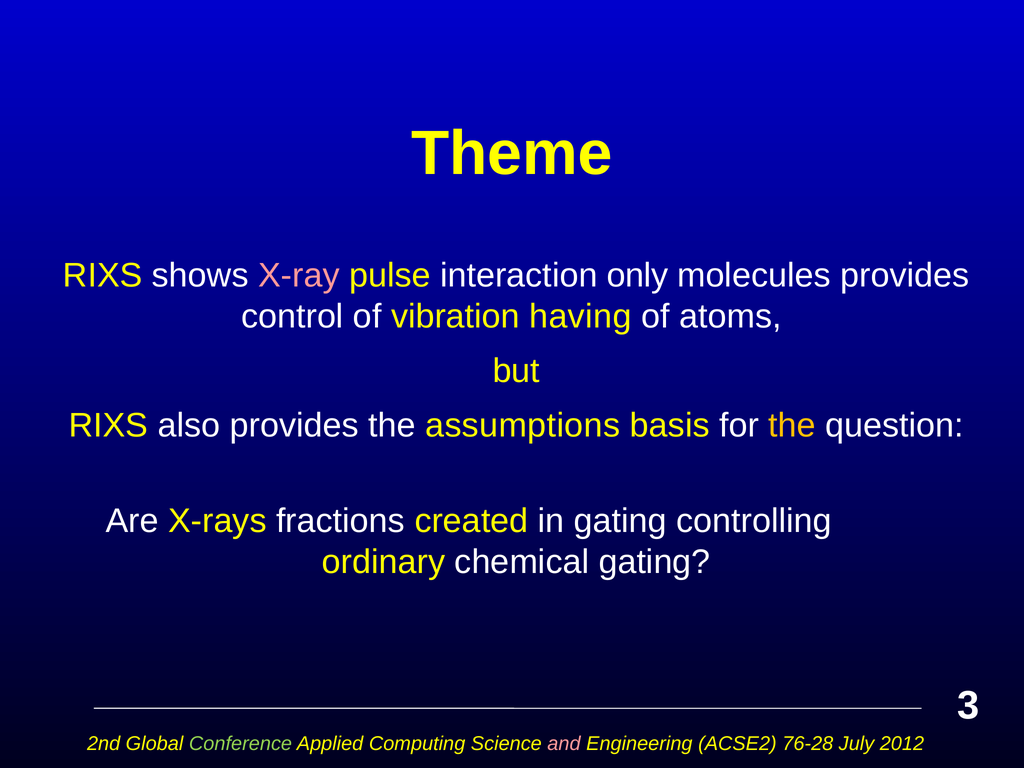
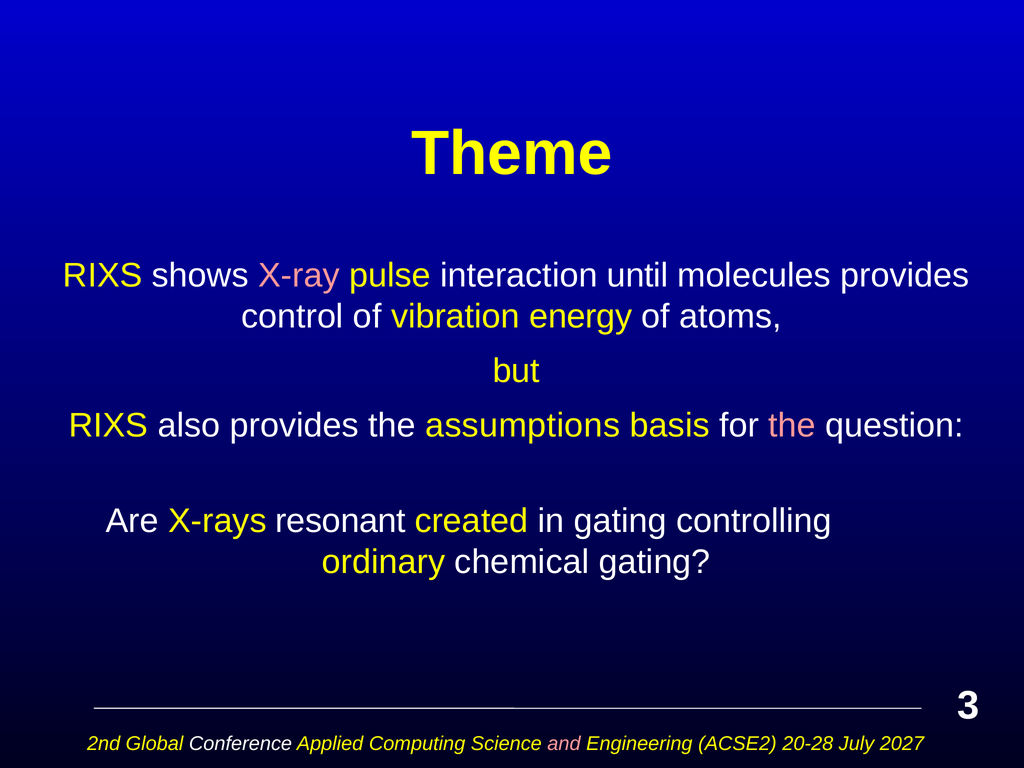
only: only -> until
having: having -> energy
the at (792, 425) colour: yellow -> pink
fractions: fractions -> resonant
Conference colour: light green -> white
76-28: 76-28 -> 20-28
2012: 2012 -> 2027
